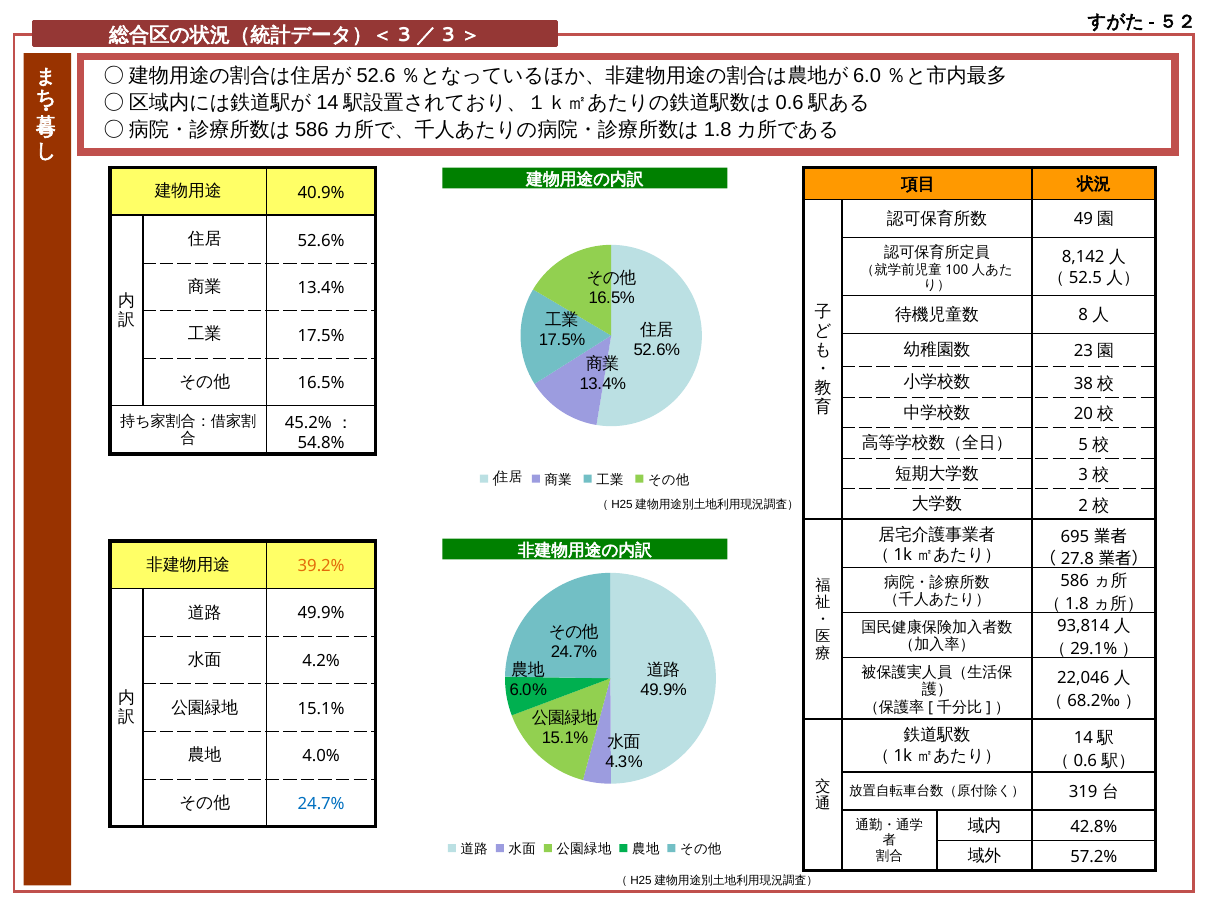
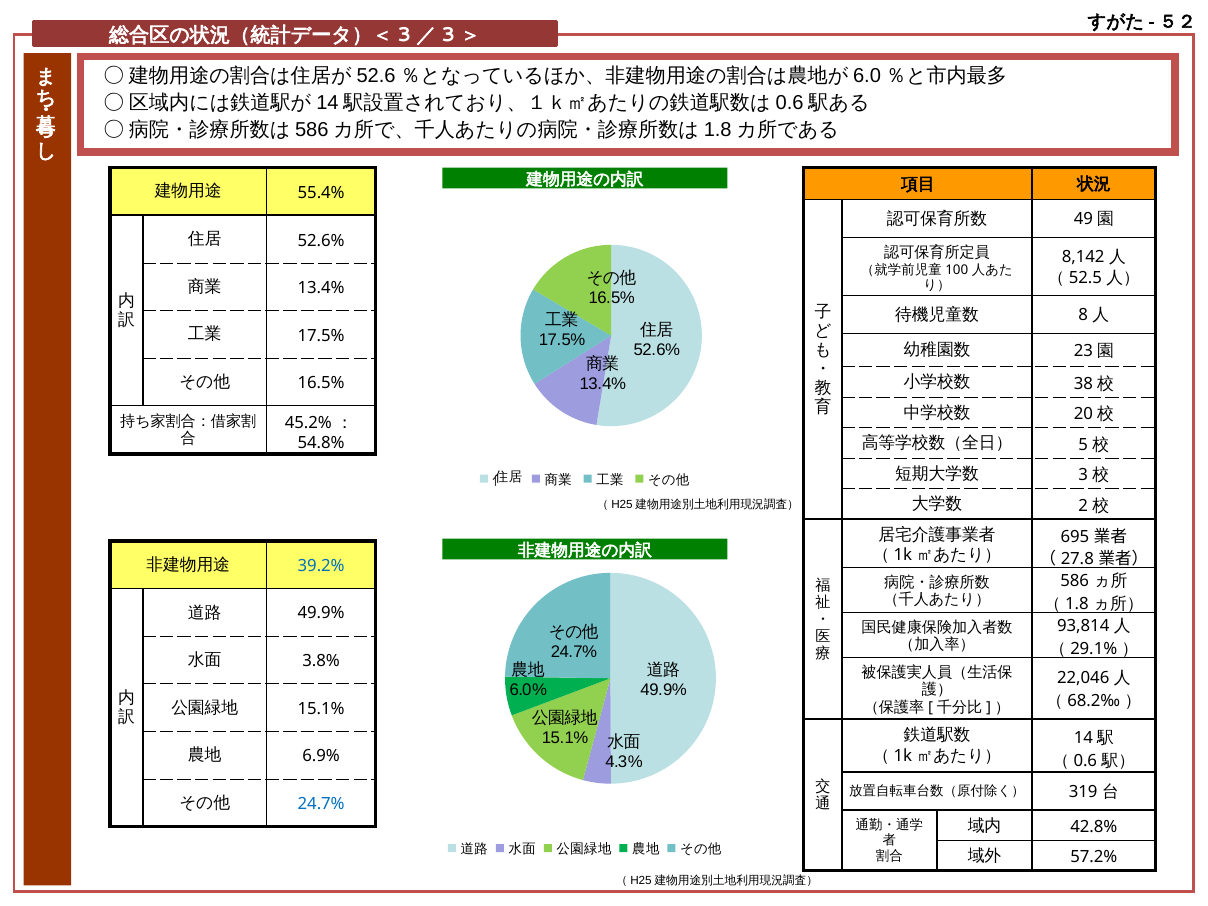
40.9%: 40.9% -> 55.4%
39.2% colour: orange -> blue
4.2%: 4.2% -> 3.8%
4.0%: 4.0% -> 6.9%
